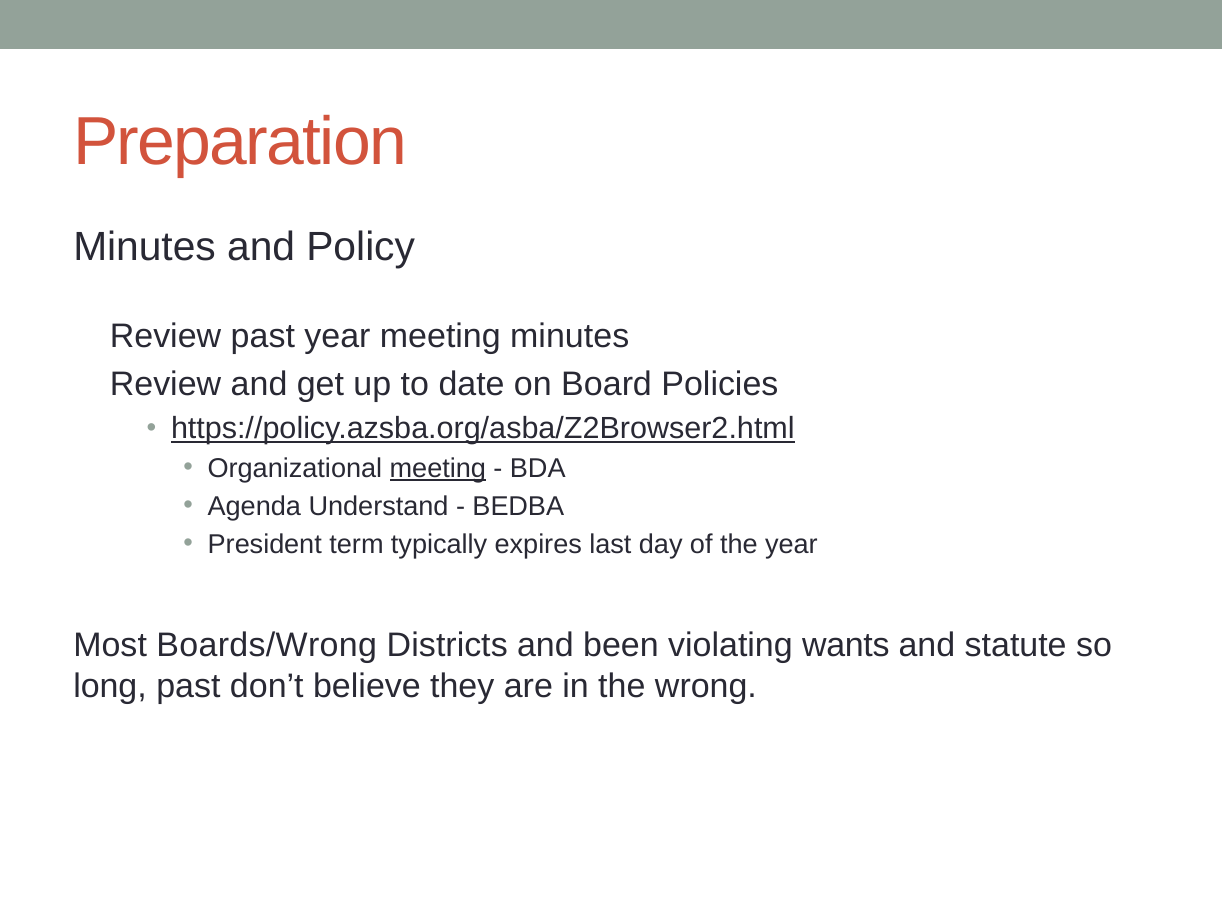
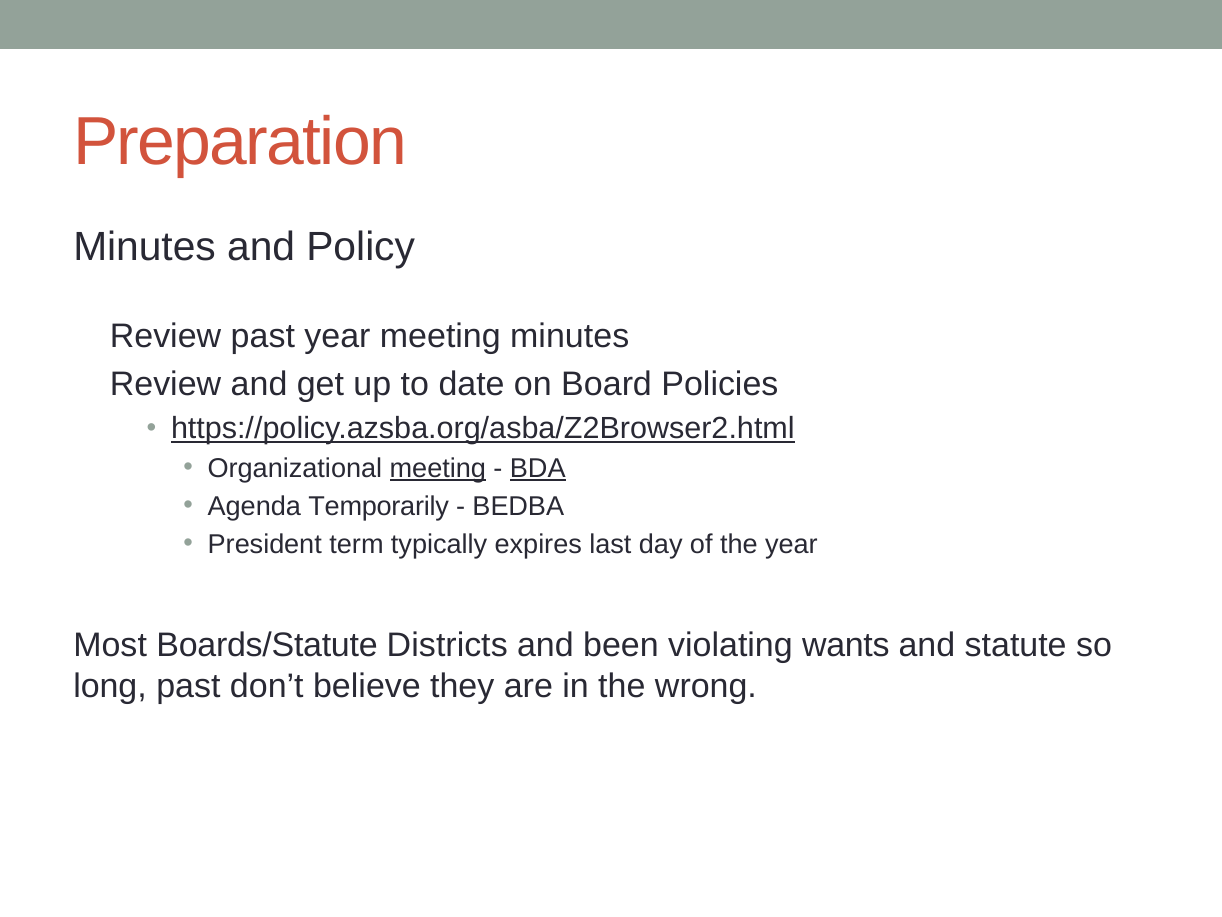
BDA underline: none -> present
Understand: Understand -> Temporarily
Boards/Wrong: Boards/Wrong -> Boards/Statute
